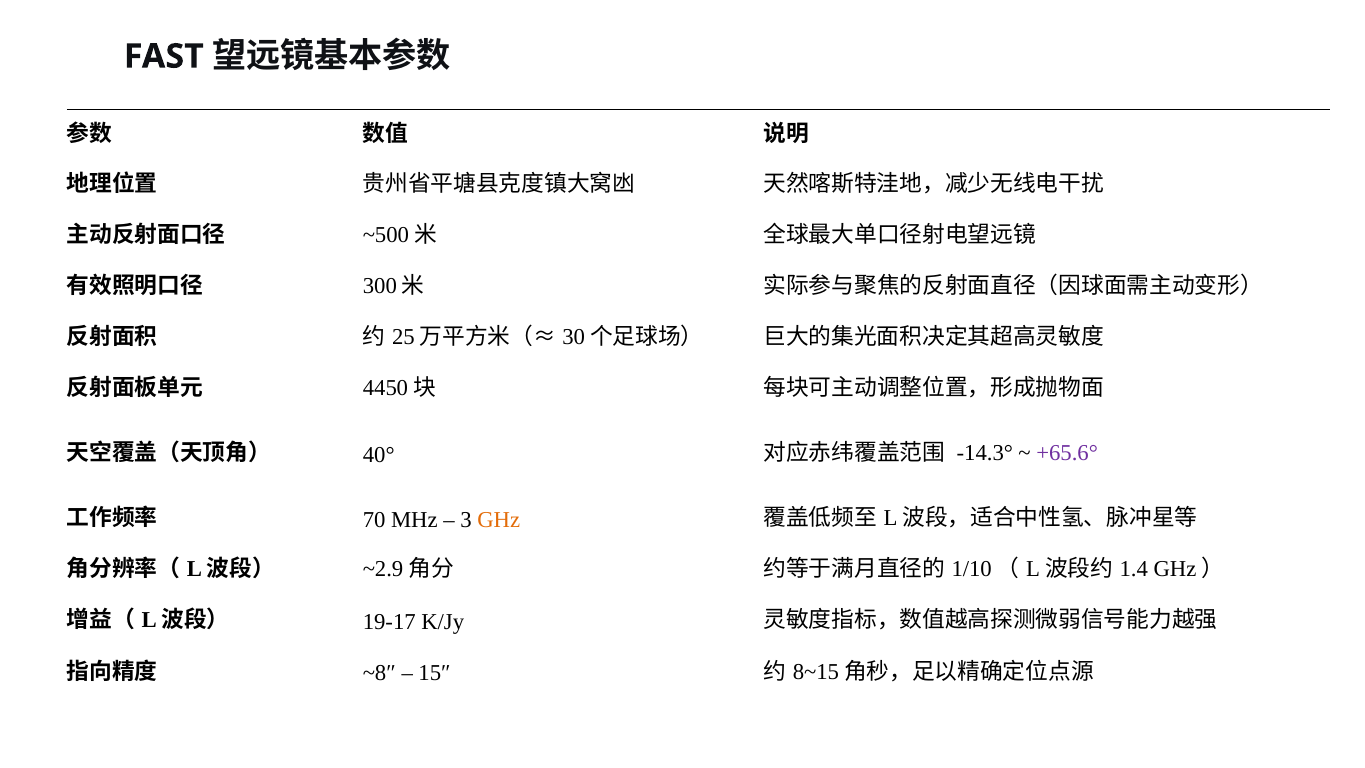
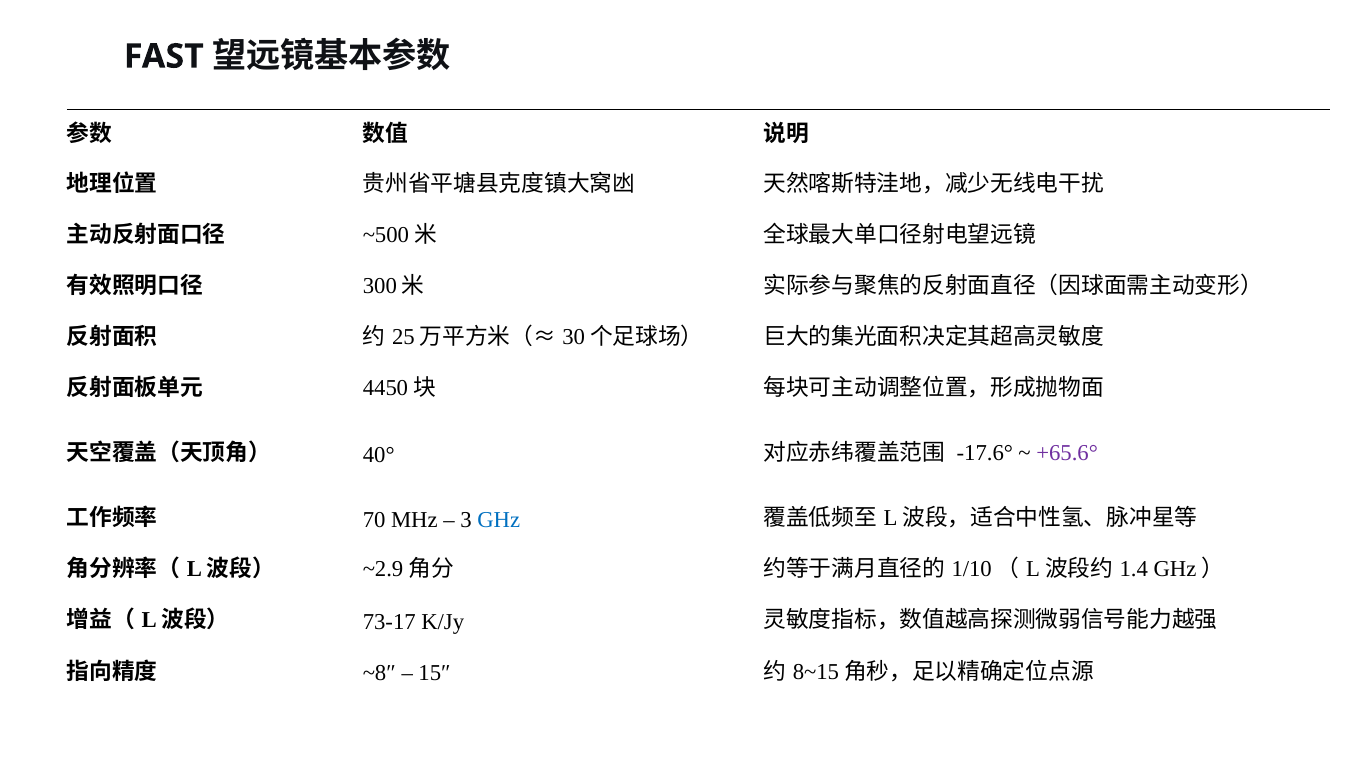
-14.3°: -14.3° -> -17.6°
GHz colour: orange -> blue
19-17: 19-17 -> 73-17
